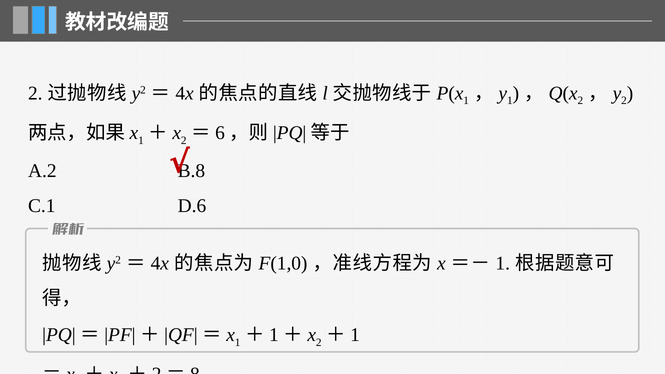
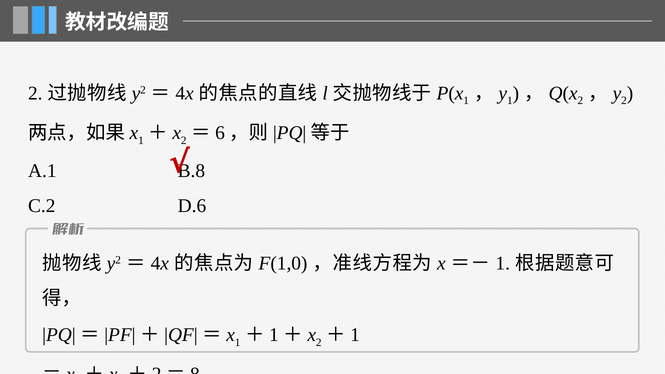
A.2: A.2 -> A.1
C.1: C.1 -> C.2
